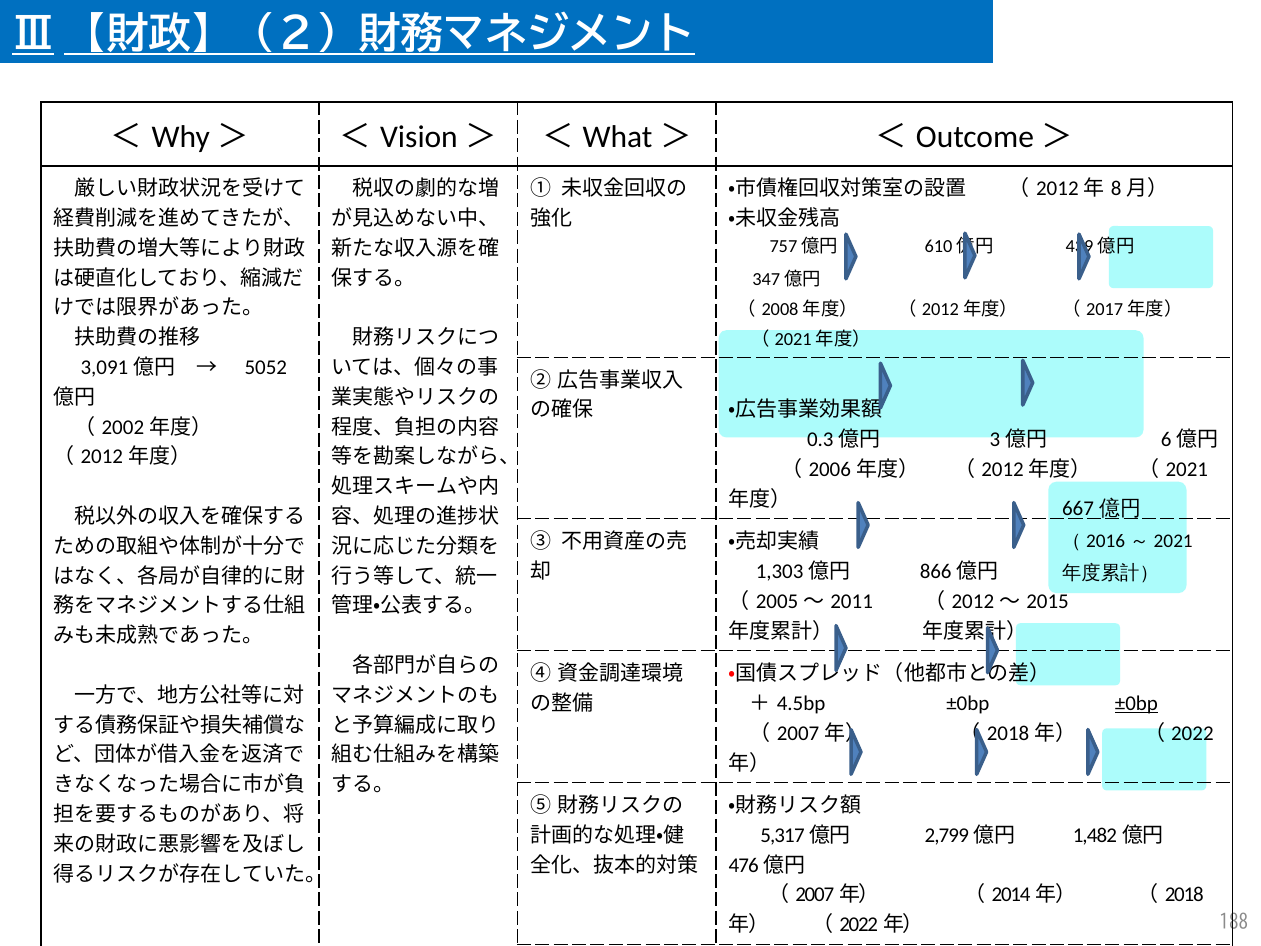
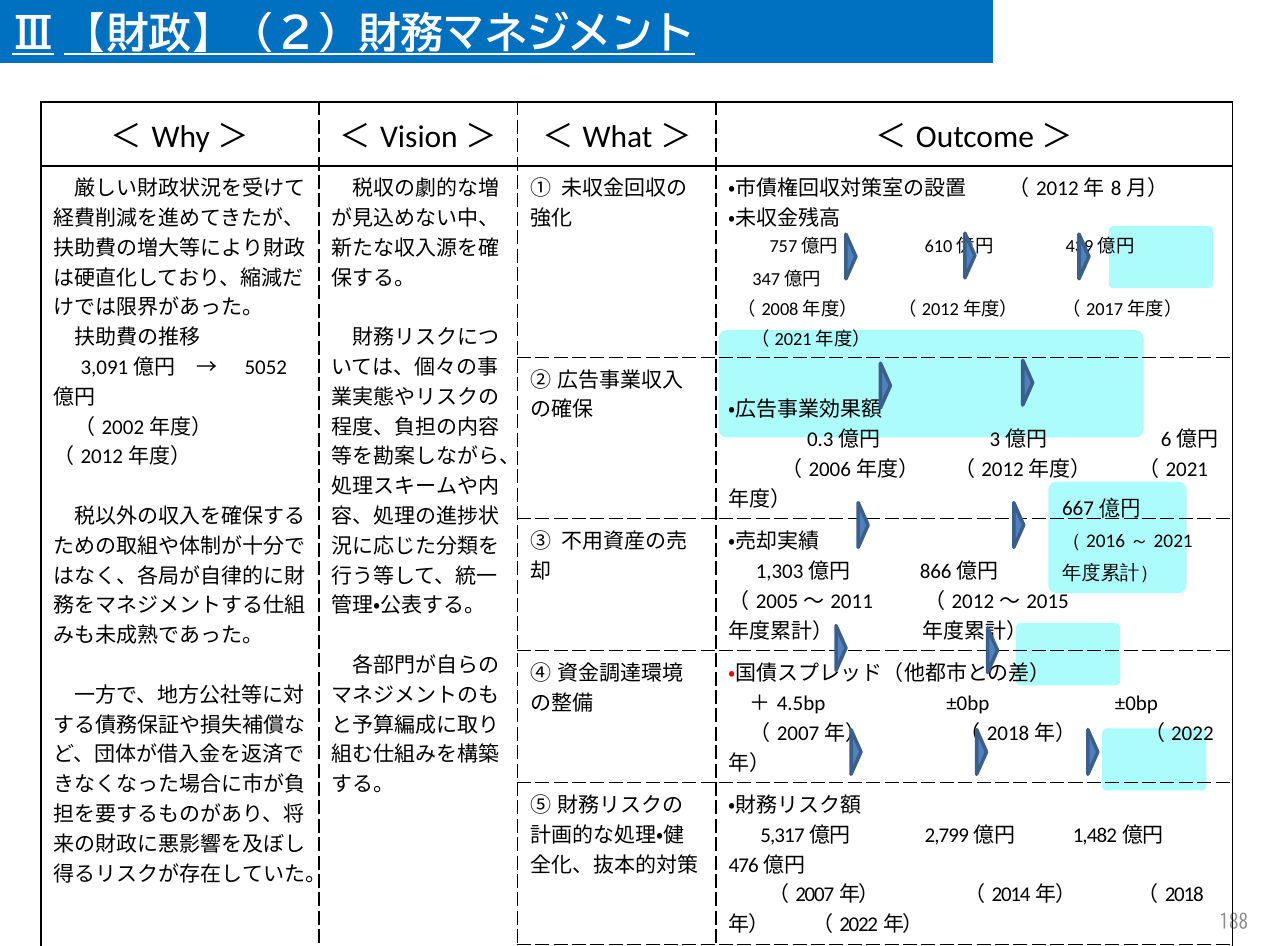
±0bp at (1136, 703) underline: present -> none
